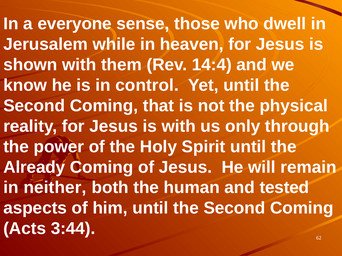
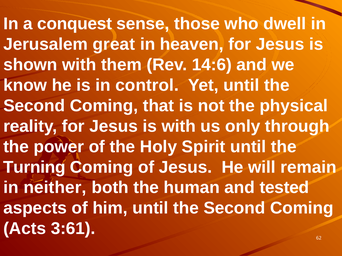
everyone: everyone -> conquest
while: while -> great
14:4: 14:4 -> 14:6
Already: Already -> Turning
3:44: 3:44 -> 3:61
